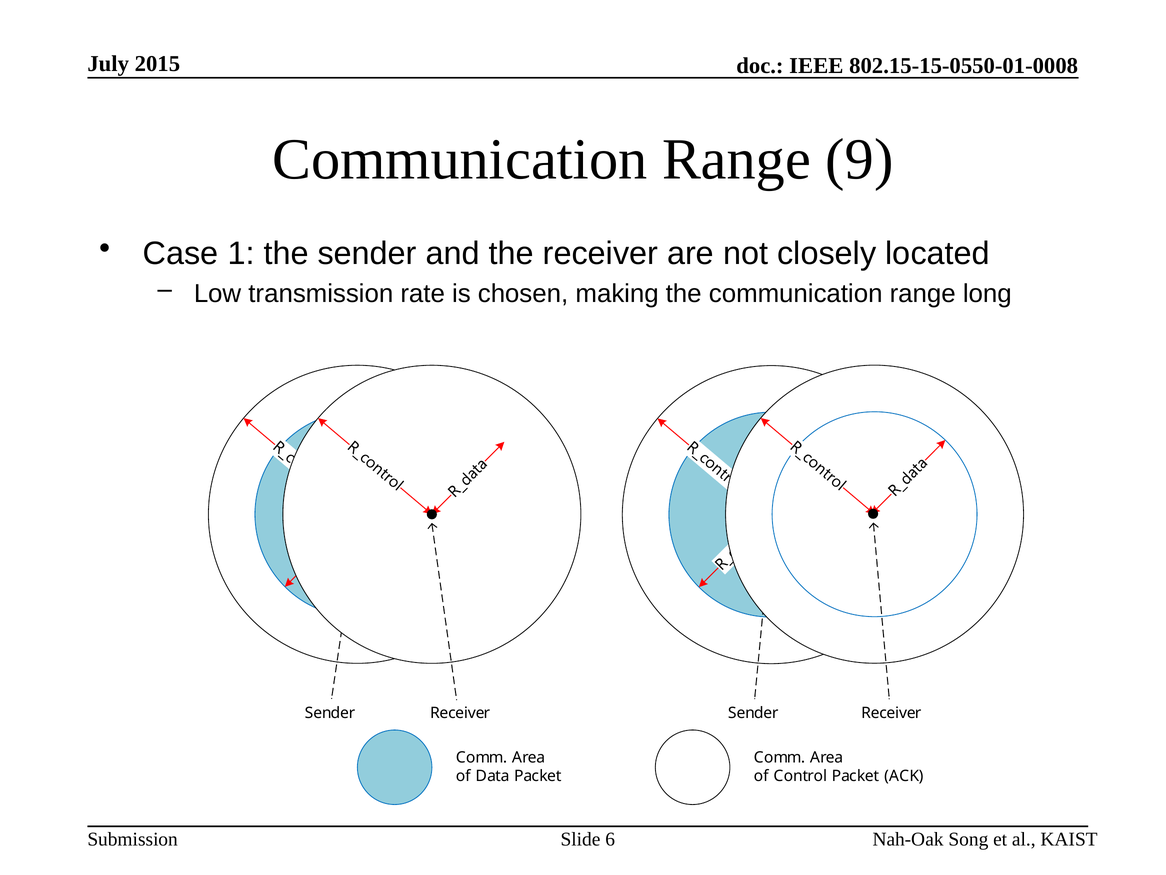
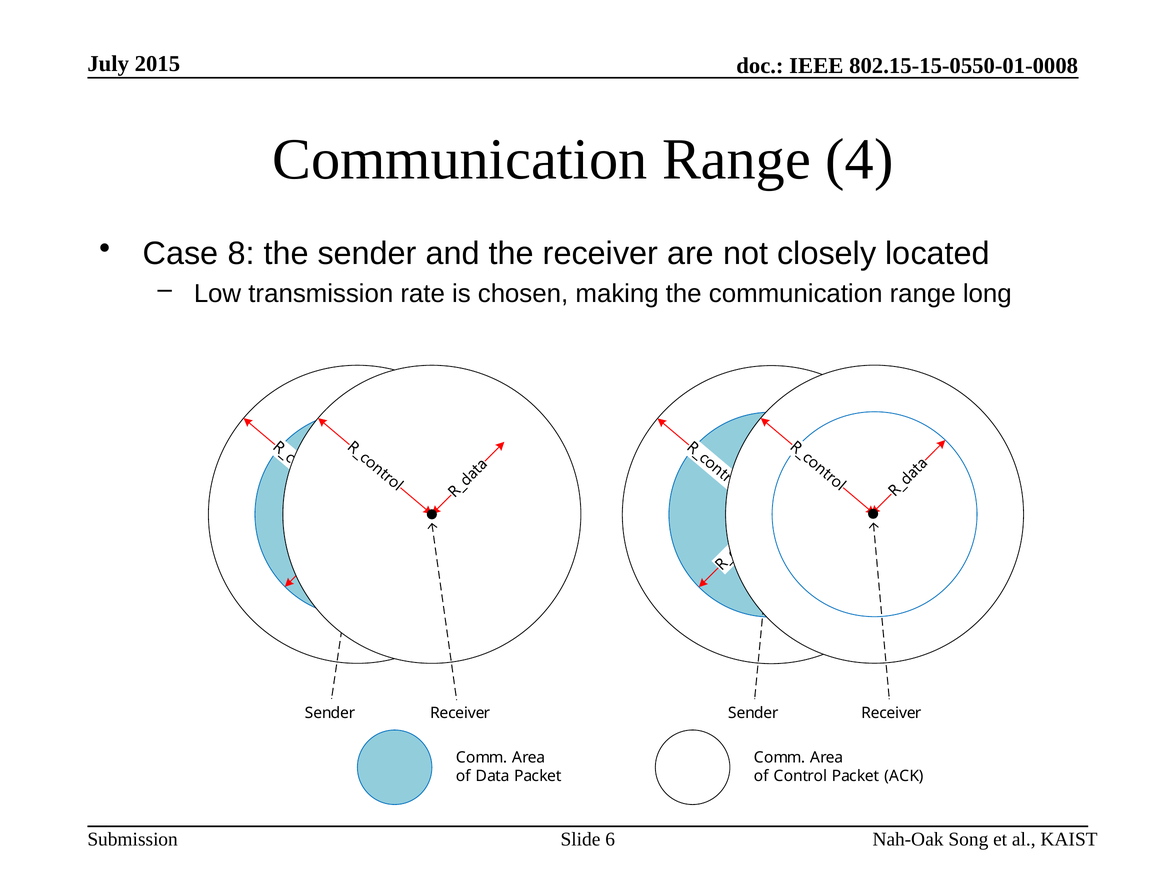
9: 9 -> 4
1: 1 -> 8
